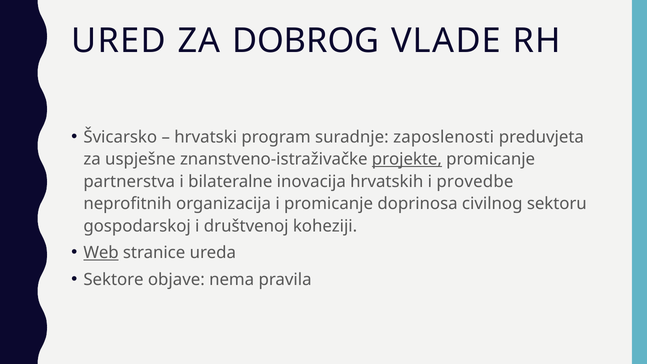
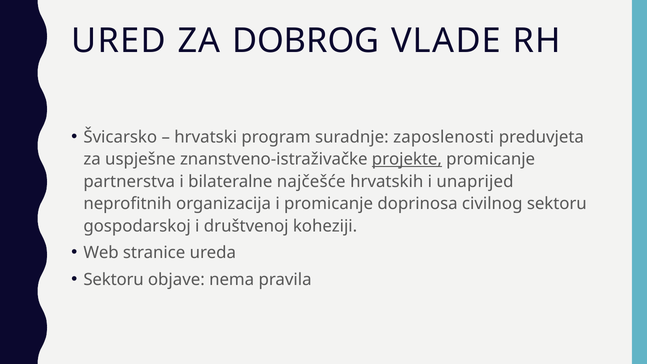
inovacija: inovacija -> najčešće
provedbe: provedbe -> unaprijed
Web underline: present -> none
Sektore at (114, 280): Sektore -> Sektoru
